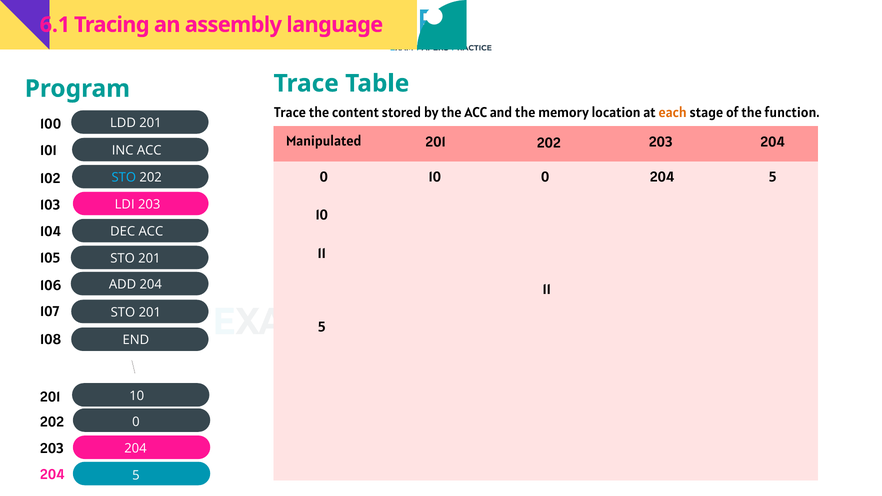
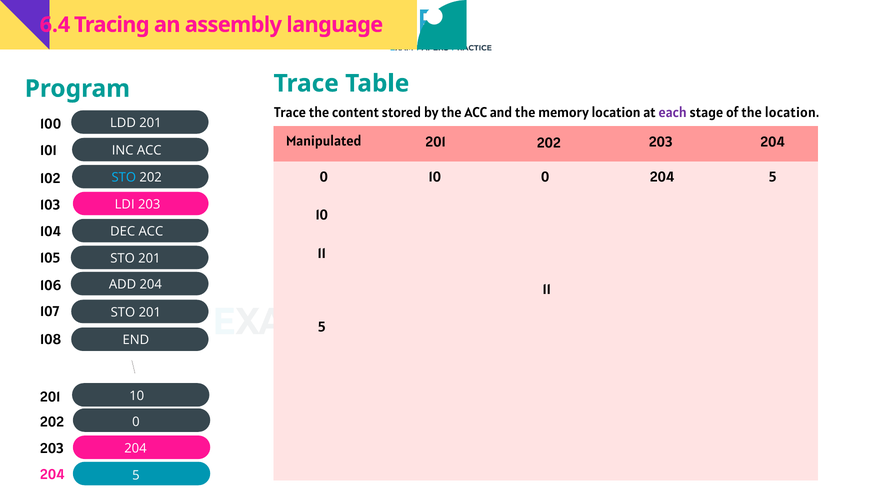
6.1: 6.1 -> 6.4
each colour: orange -> purple
the function: function -> location
